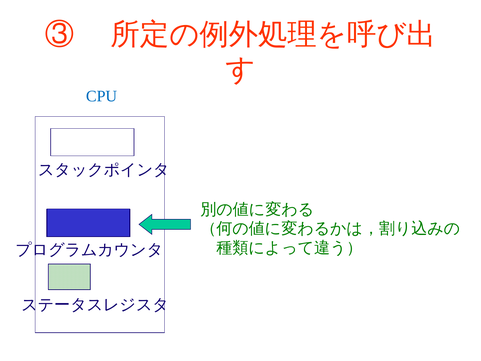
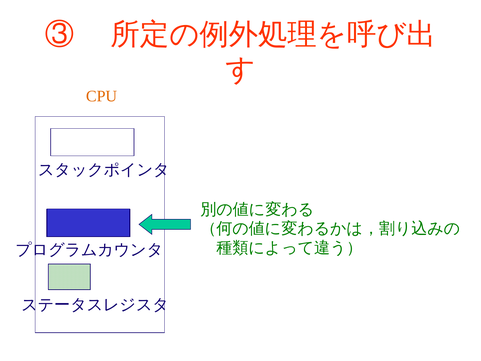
CPU colour: blue -> orange
